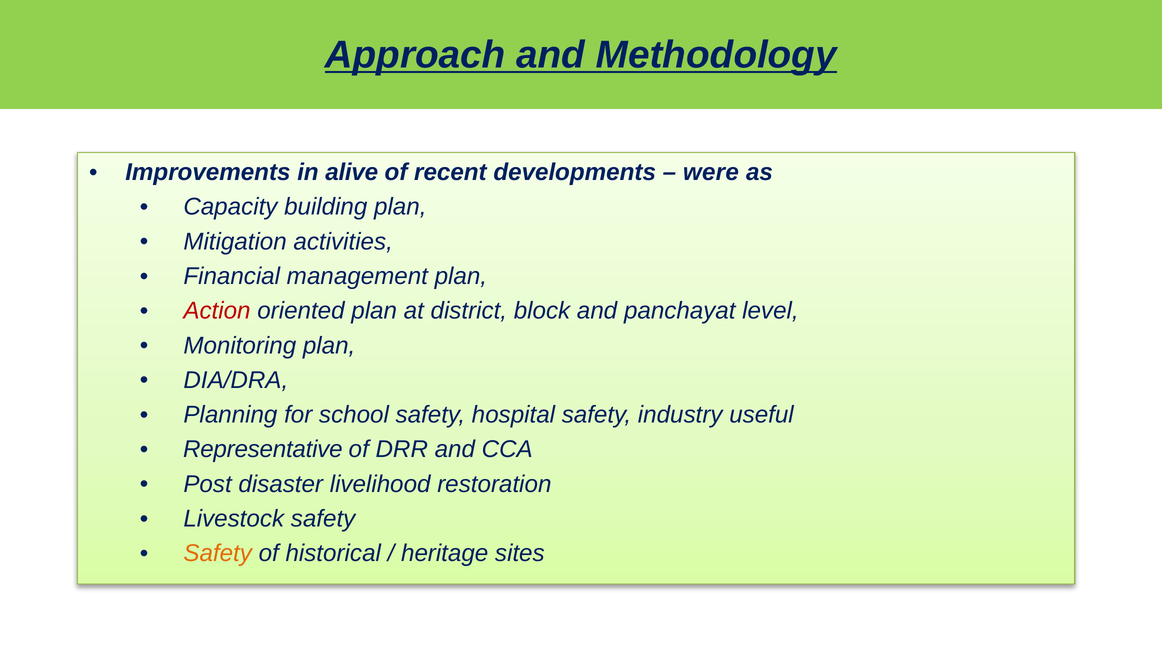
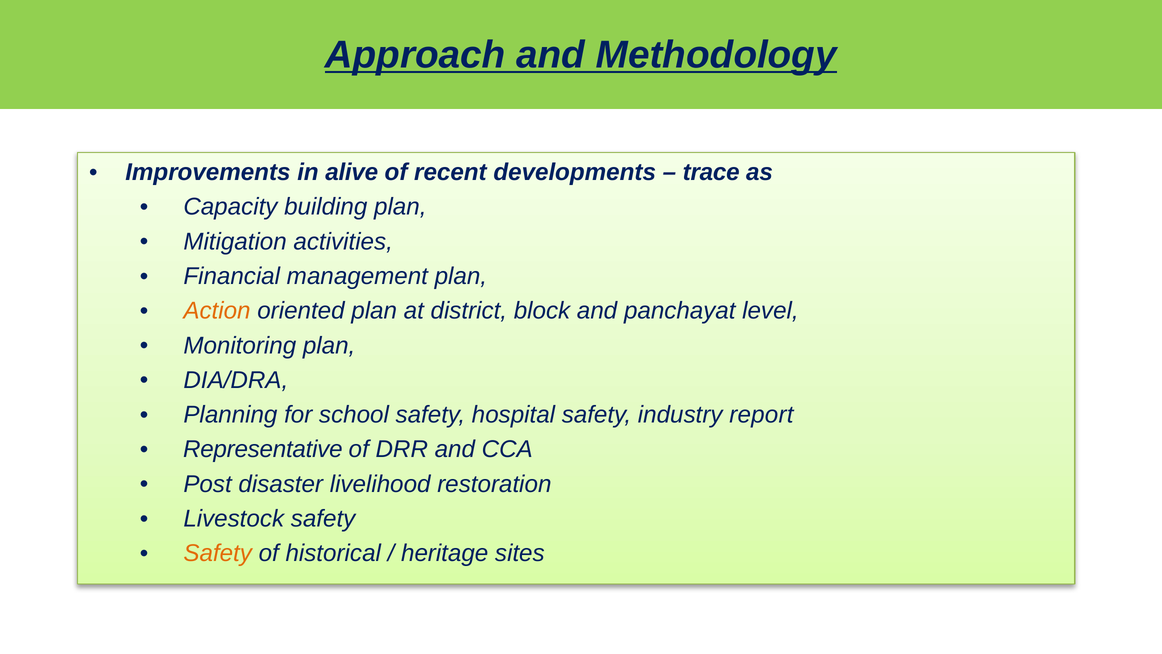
were: were -> trace
Action colour: red -> orange
useful: useful -> report
